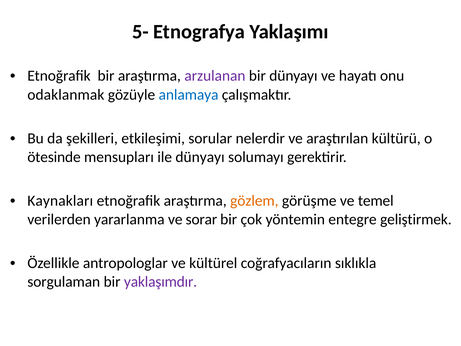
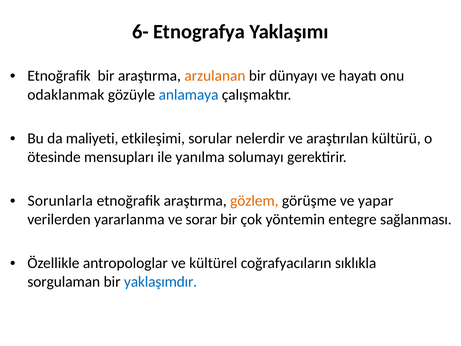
5-: 5- -> 6-
arzulanan colour: purple -> orange
şekilleri: şekilleri -> maliyeti
ile dünyayı: dünyayı -> yanılma
Kaynakları: Kaynakları -> Sorunlarla
temel: temel -> yapar
geliştirmek: geliştirmek -> sağlanması
yaklaşımdır colour: purple -> blue
